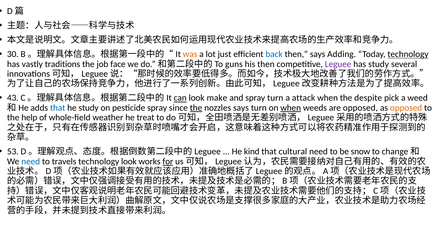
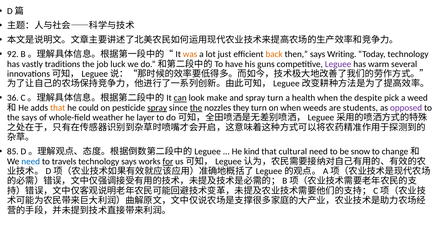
30: 30 -> 92
back colour: blue -> orange
Adding: Adding -> Writing
technology at (408, 54) underline: present -> none
face: face -> luck
guns: guns -> have
his then: then -> guns
has study: study -> warm
43: 43 -> 36
attack: attack -> health
that at (58, 108) colour: blue -> orange
he study: study -> could
spray at (157, 108) underline: none -> present
nozzles says: says -> they
when at (291, 108) underline: present -> none
are opposed: opposed -> students
opposed at (406, 108) colour: orange -> purple
the help: help -> says
treat: treat -> layer
53: 53 -> 85
technology look: look -> says
